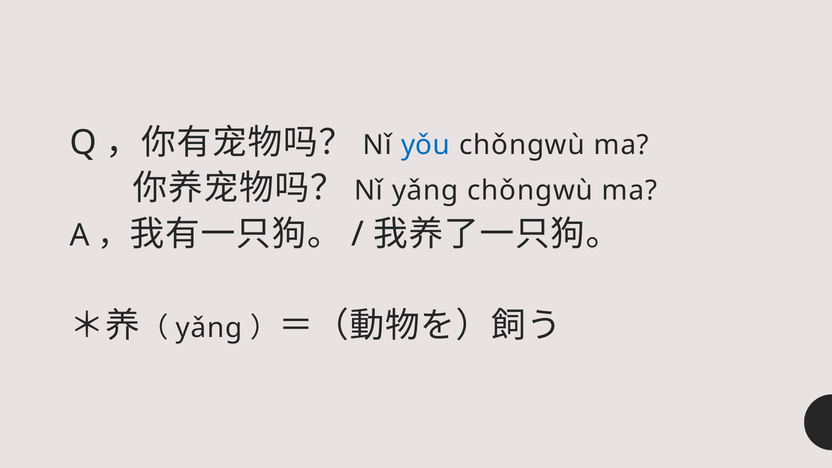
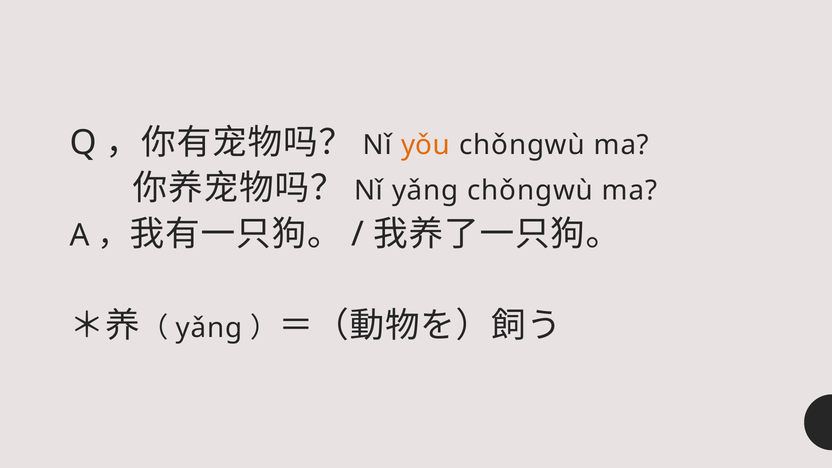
yǒu colour: blue -> orange
